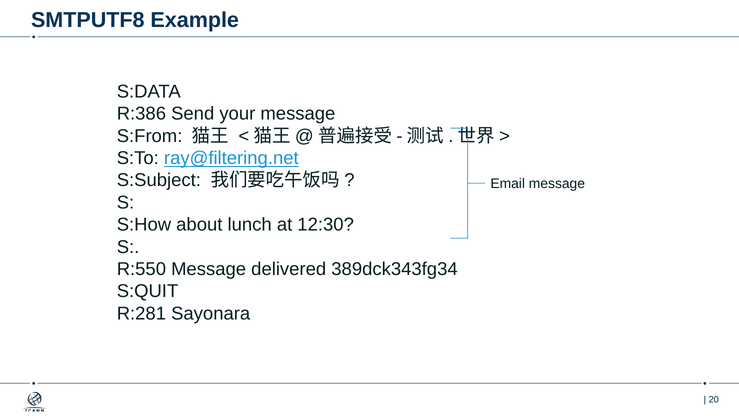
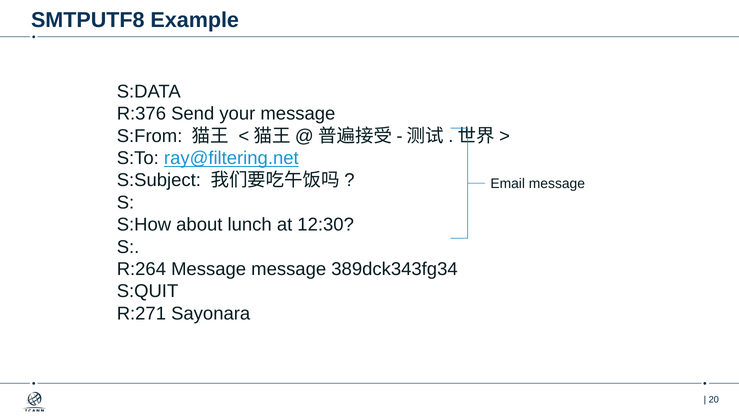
R:386: R:386 -> R:376
R:550: R:550 -> R:264
Message delivered: delivered -> message
R:281: R:281 -> R:271
